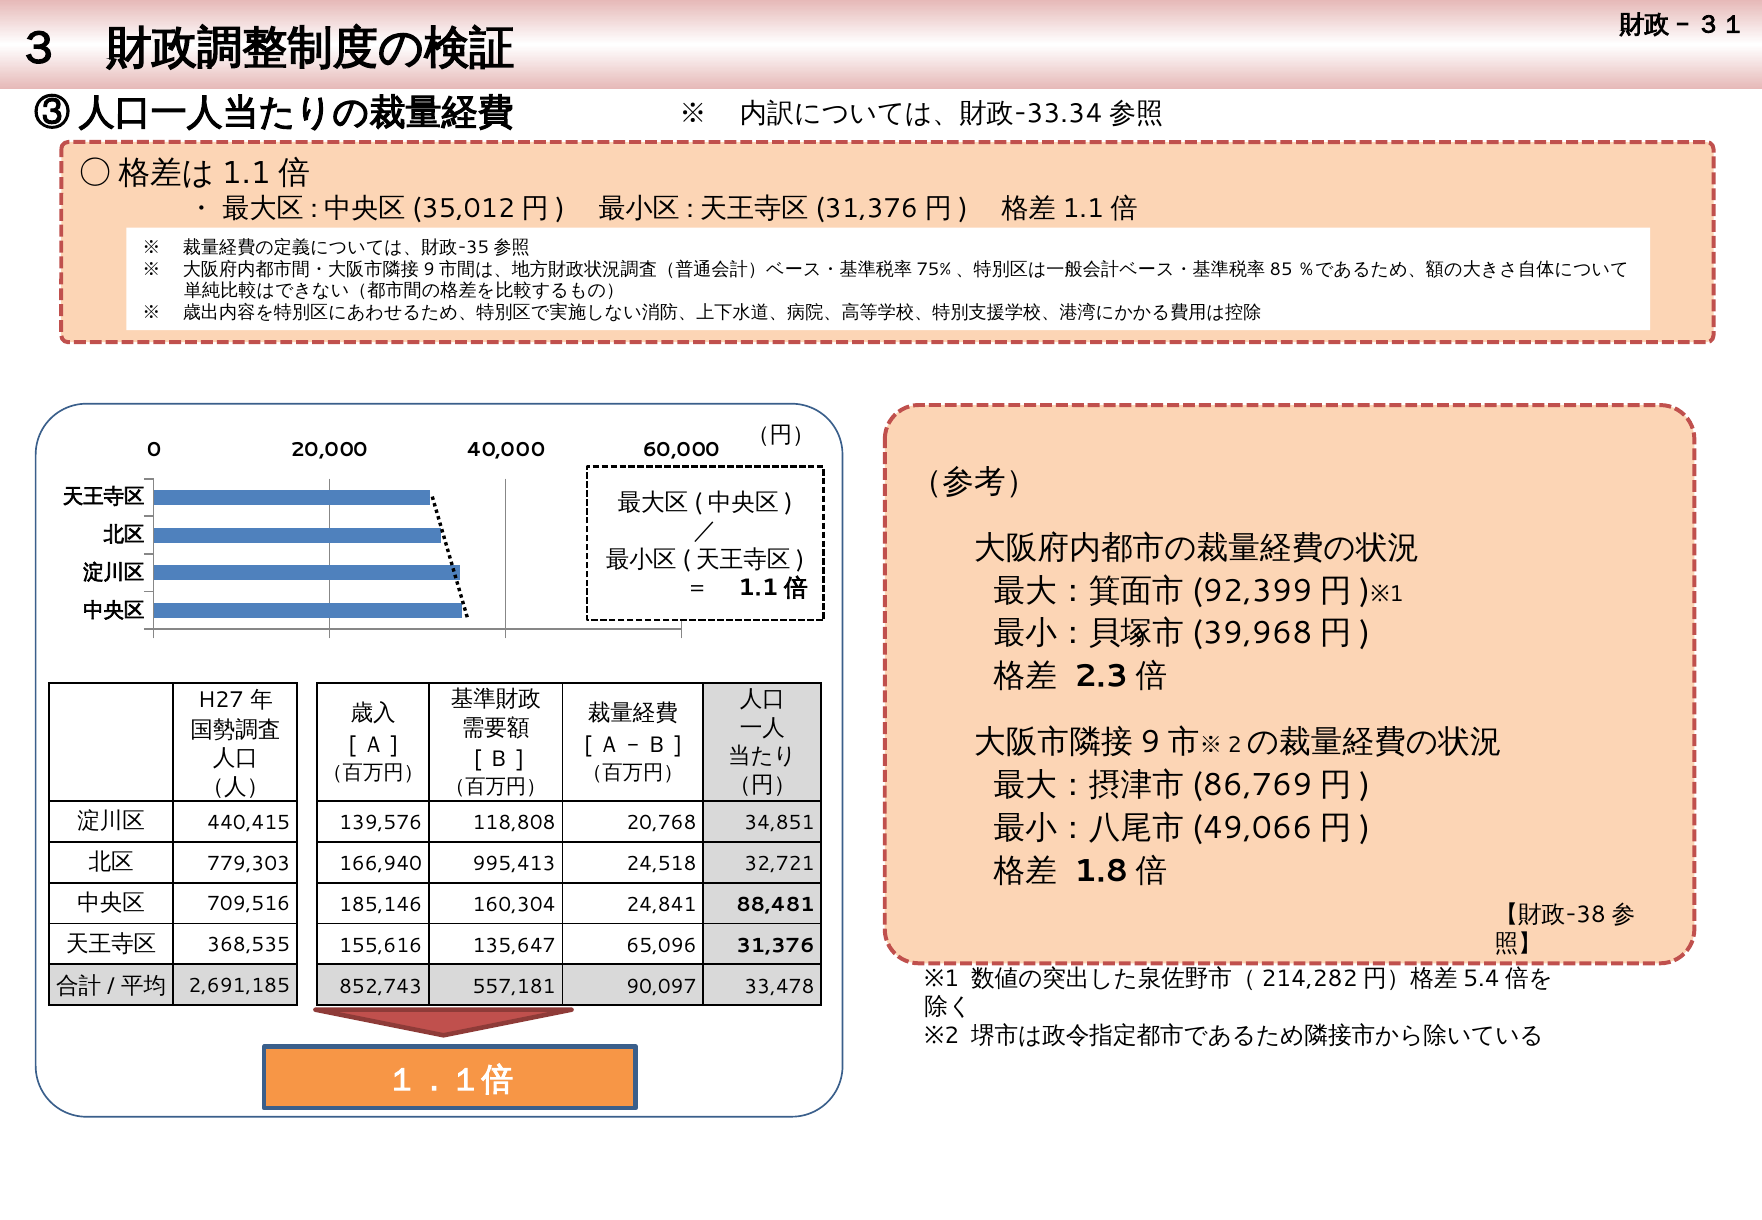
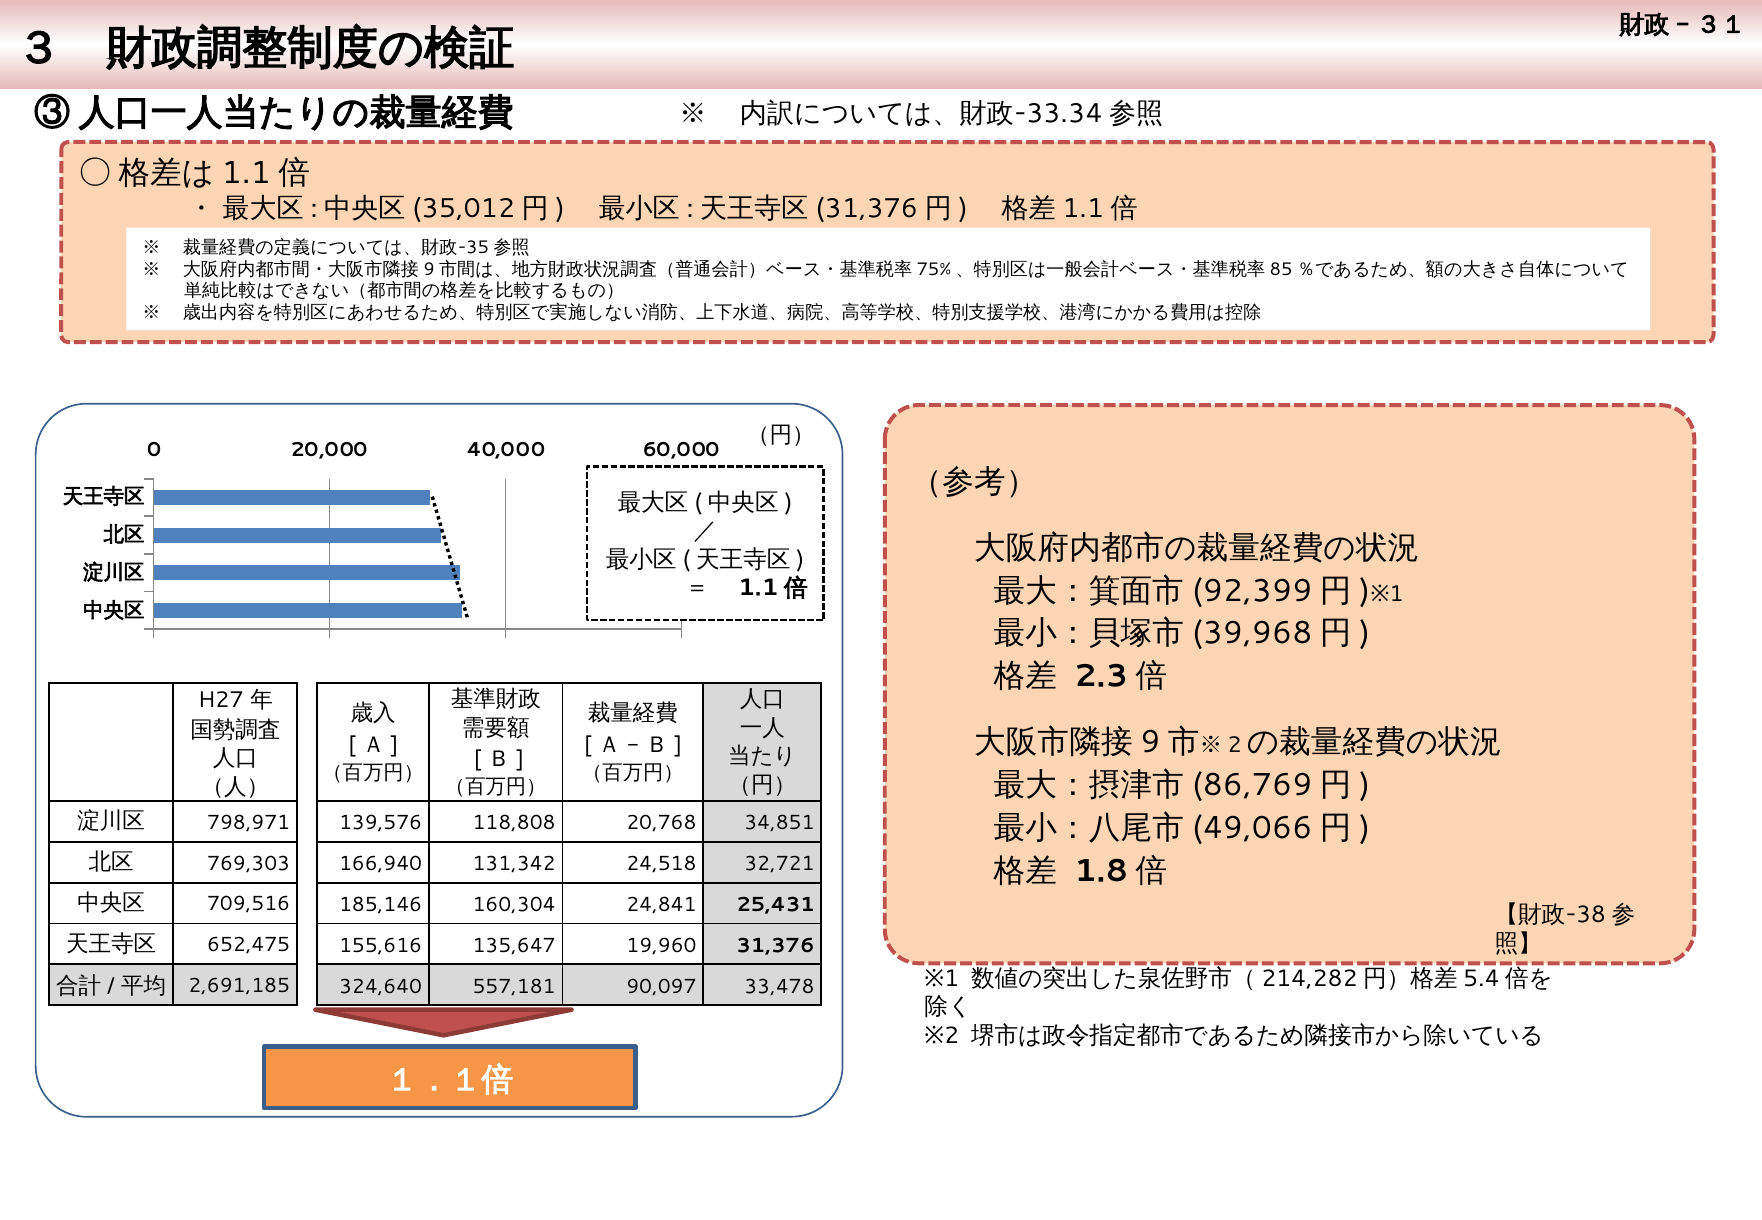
440,415: 440,415 -> 798,971
779,303: 779,303 -> 769,303
995,413: 995,413 -> 131,342
88,481: 88,481 -> 25,431
368,535: 368,535 -> 652,475
65,096: 65,096 -> 19,960
852,743: 852,743 -> 324,640
